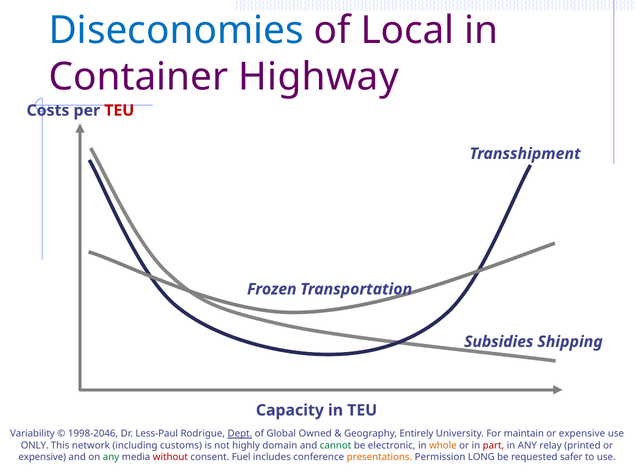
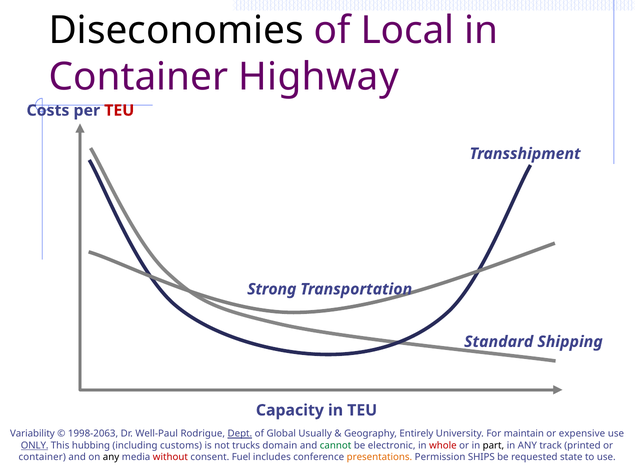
Diseconomies colour: blue -> black
Frozen: Frozen -> Strong
Subsidies: Subsidies -> Standard
1998-2046: 1998-2046 -> 1998-2063
Less-Paul: Less-Paul -> Well-Paul
Owned: Owned -> Usually
ONLY underline: none -> present
network: network -> hubbing
highly: highly -> trucks
whole colour: orange -> red
part colour: red -> black
relay: relay -> track
expensive at (42, 457): expensive -> container
any at (111, 457) colour: green -> black
LONG: LONG -> SHIPS
safer: safer -> state
